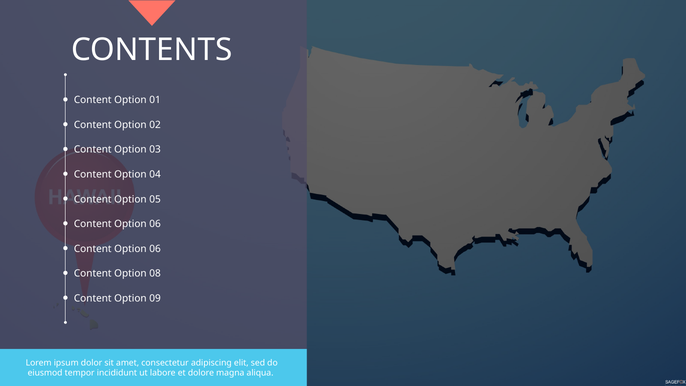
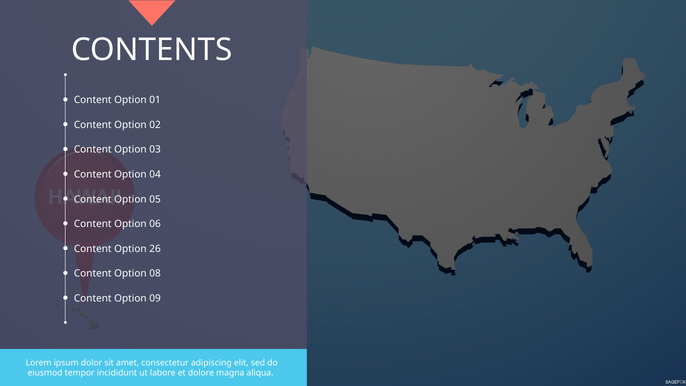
06 at (155, 249): 06 -> 26
